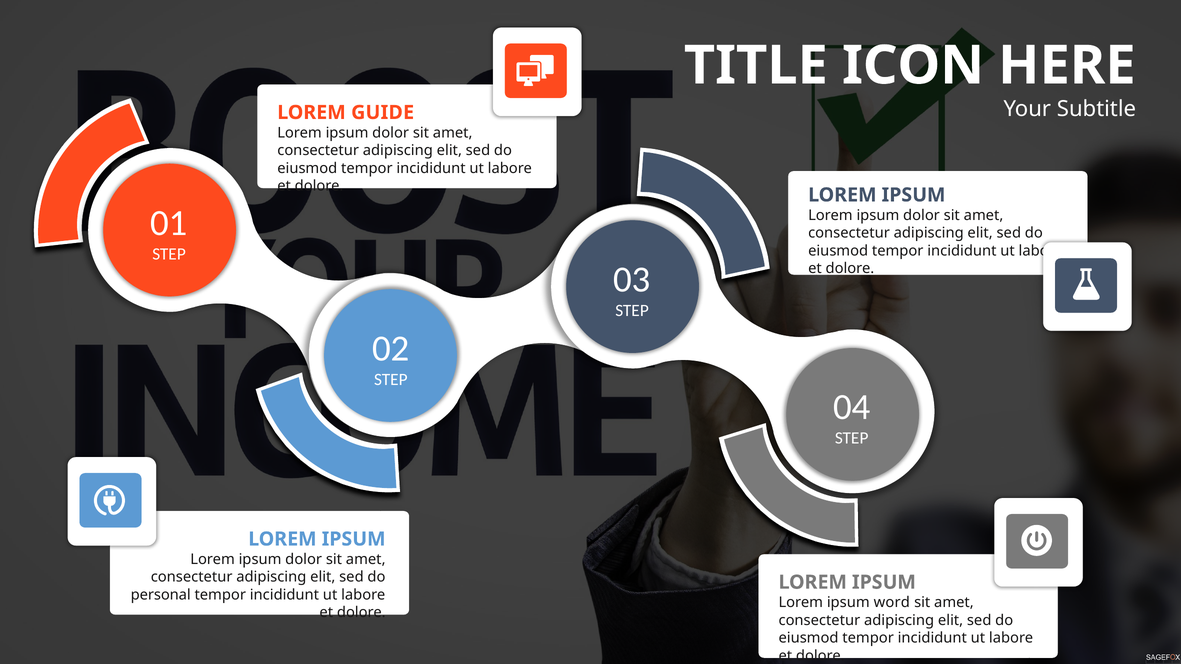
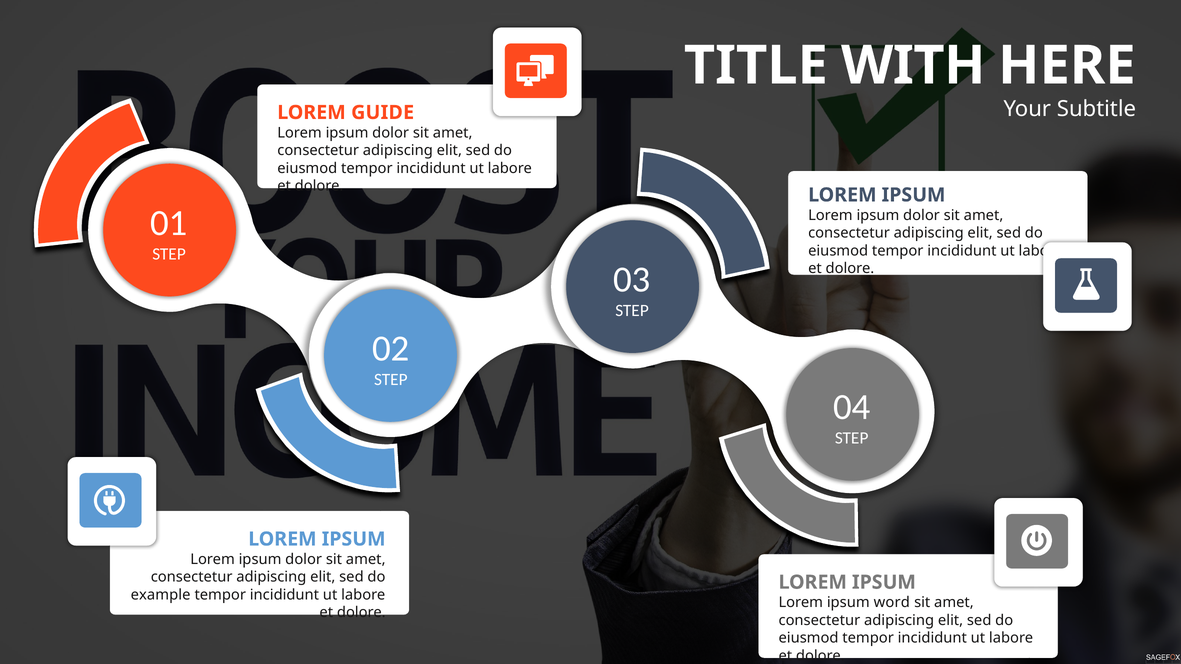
ICON: ICON -> WITH
personal: personal -> example
